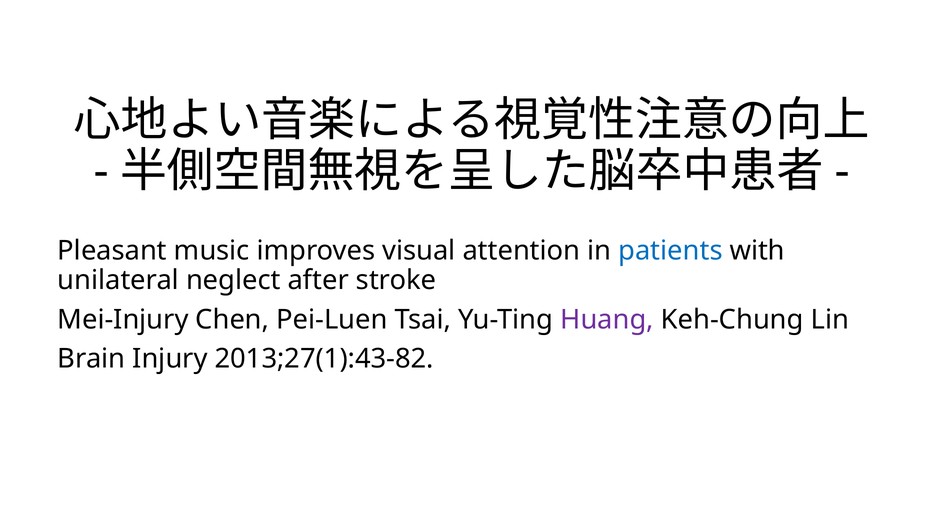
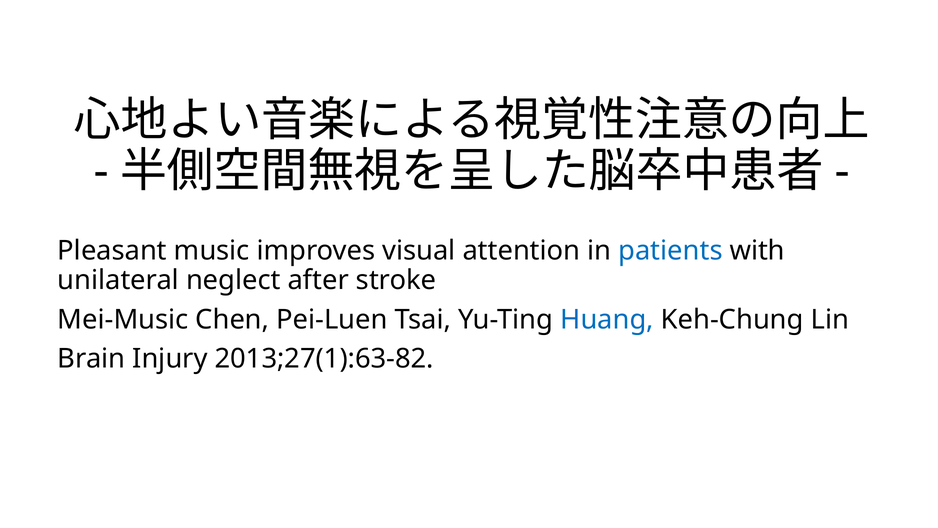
Mei-Injury: Mei-Injury -> Mei-Music
Huang colour: purple -> blue
2013;27(1):43-82: 2013;27(1):43-82 -> 2013;27(1):63-82
